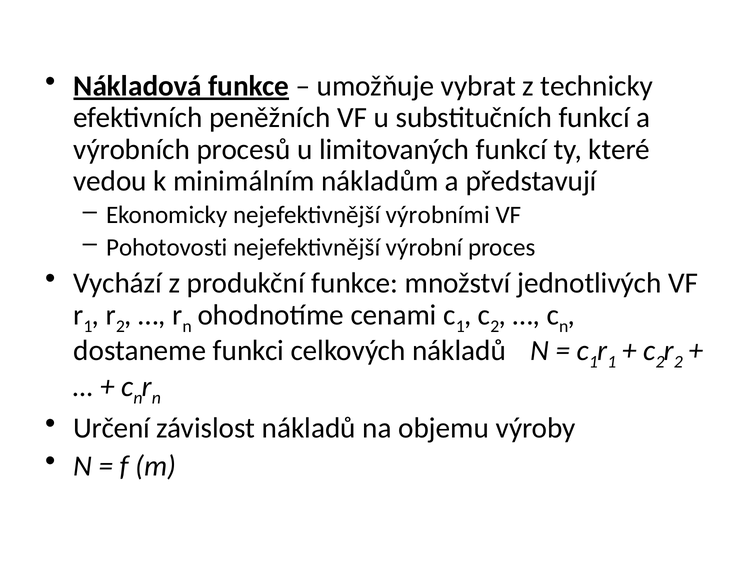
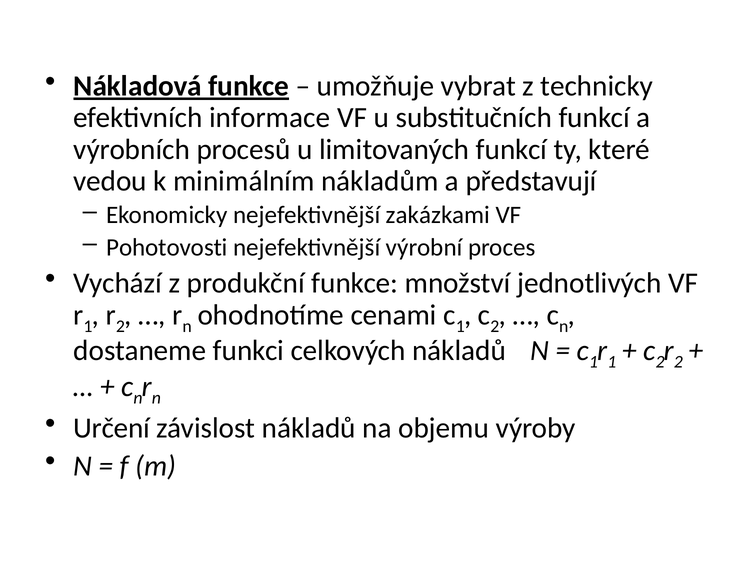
peněžních: peněžních -> informace
výrobními: výrobními -> zakázkami
